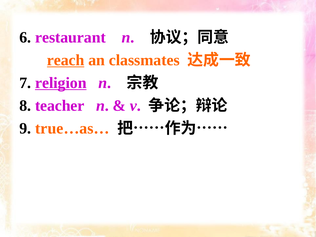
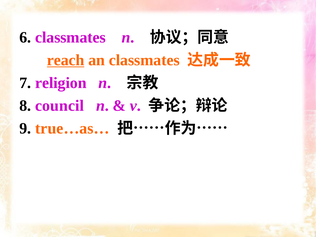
6 restaurant: restaurant -> classmates
religion underline: present -> none
teacher: teacher -> council
